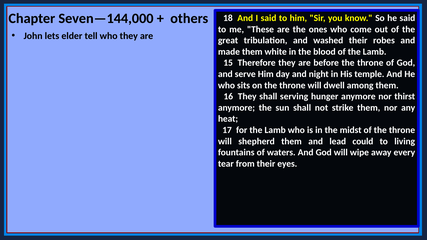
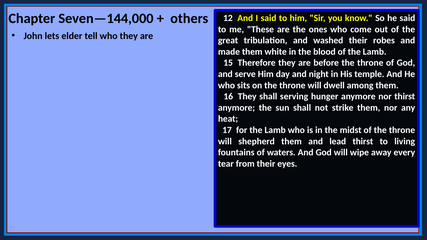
18: 18 -> 12
lead could: could -> thirst
